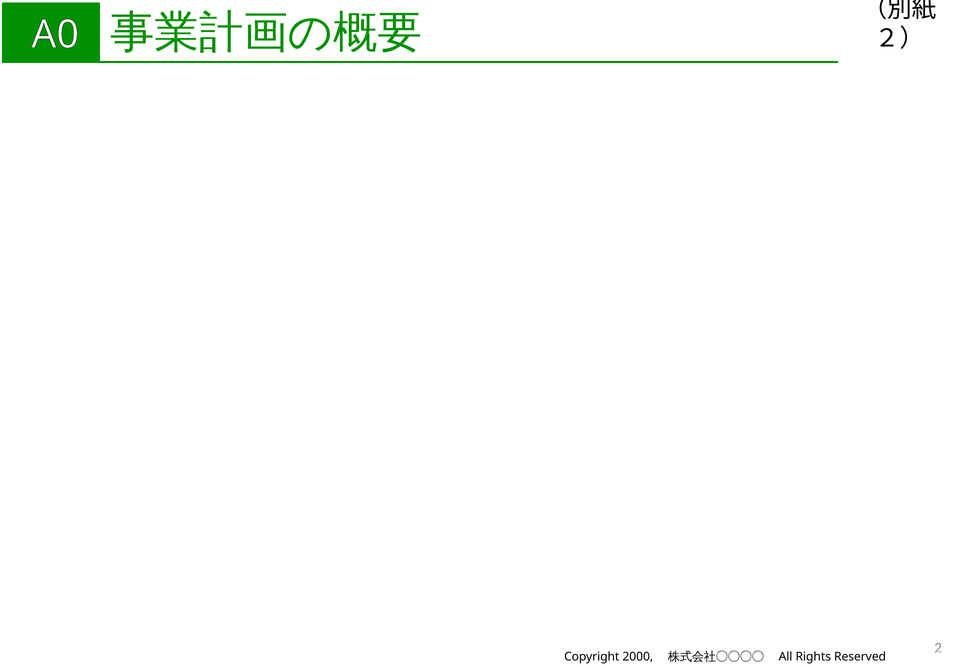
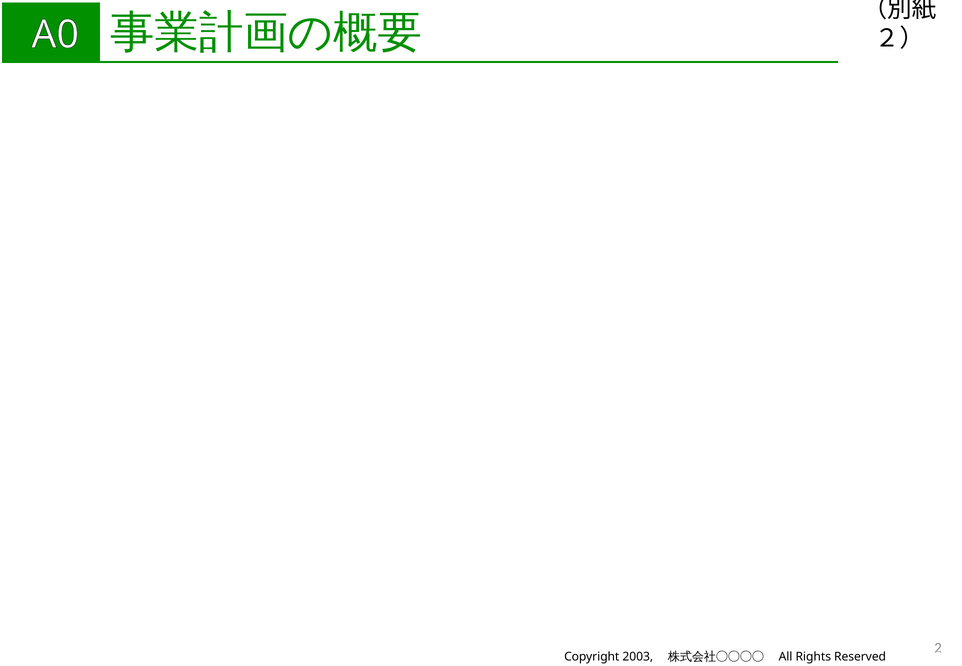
2000: 2000 -> 2003
